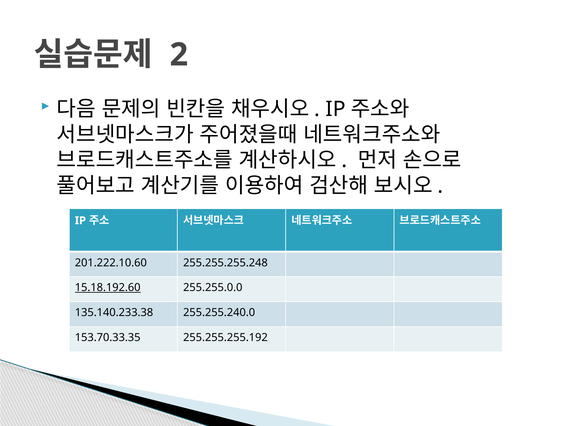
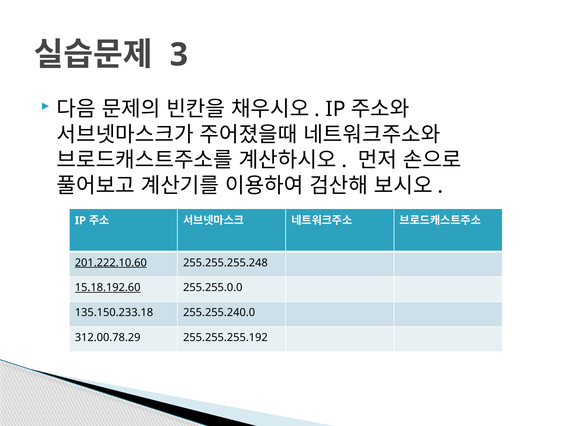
2: 2 -> 3
201.222.10.60 underline: none -> present
135.140.233.38: 135.140.233.38 -> 135.150.233.18
153.70.33.35: 153.70.33.35 -> 312.00.78.29
